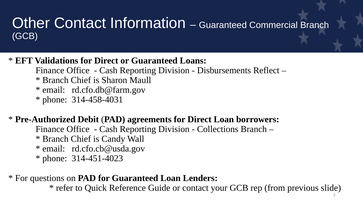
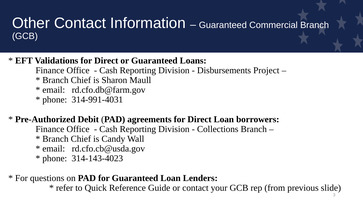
Reflect: Reflect -> Project
314-458-4031: 314-458-4031 -> 314-991-4031
314-451-4023: 314-451-4023 -> 314-143-4023
